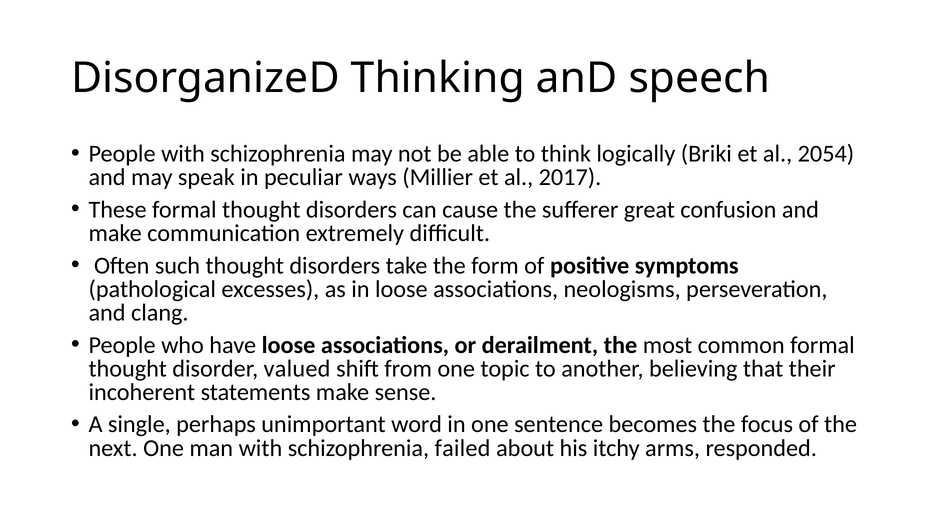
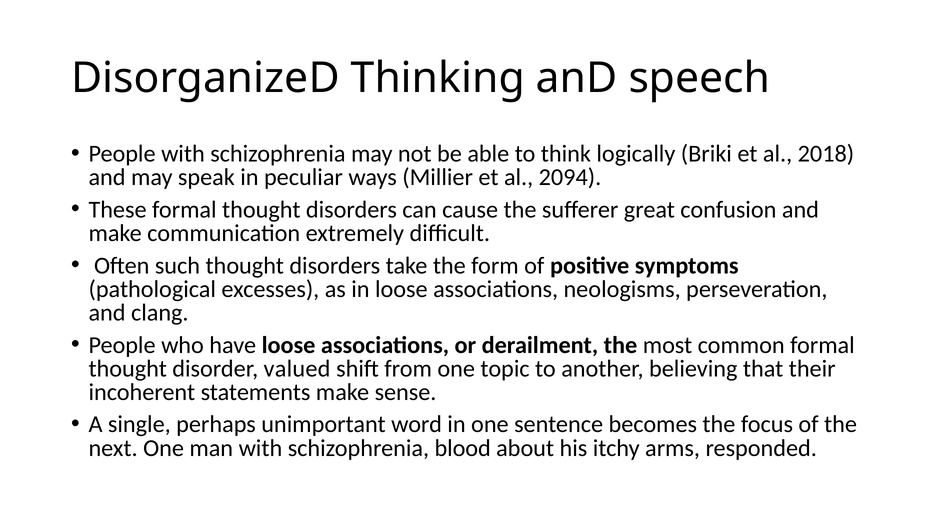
2054: 2054 -> 2018
2017: 2017 -> 2094
failed: failed -> blood
